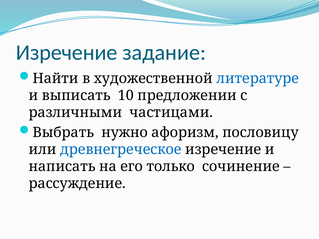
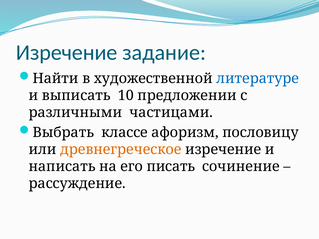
нужно: нужно -> классе
древнегреческое colour: blue -> orange
только: только -> писать
